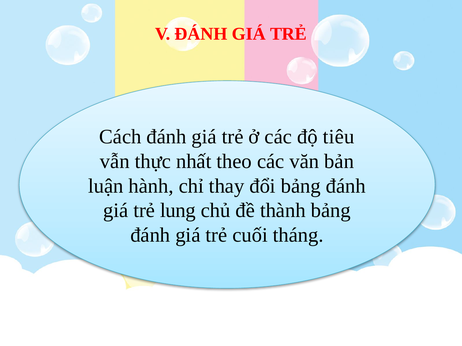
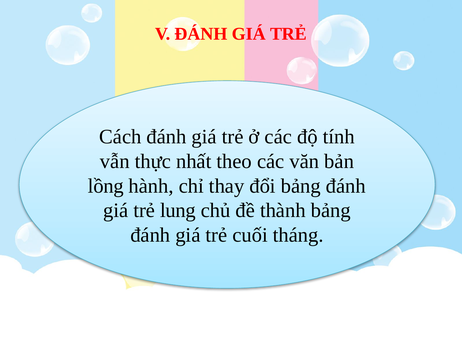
tiêu: tiêu -> tính
luận: luận -> lồng
